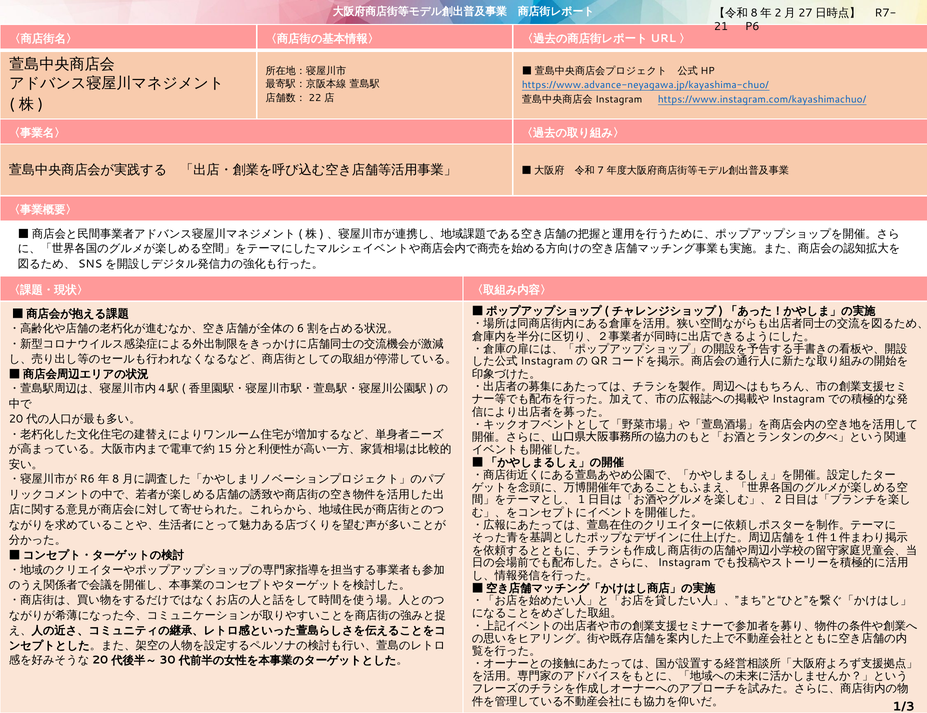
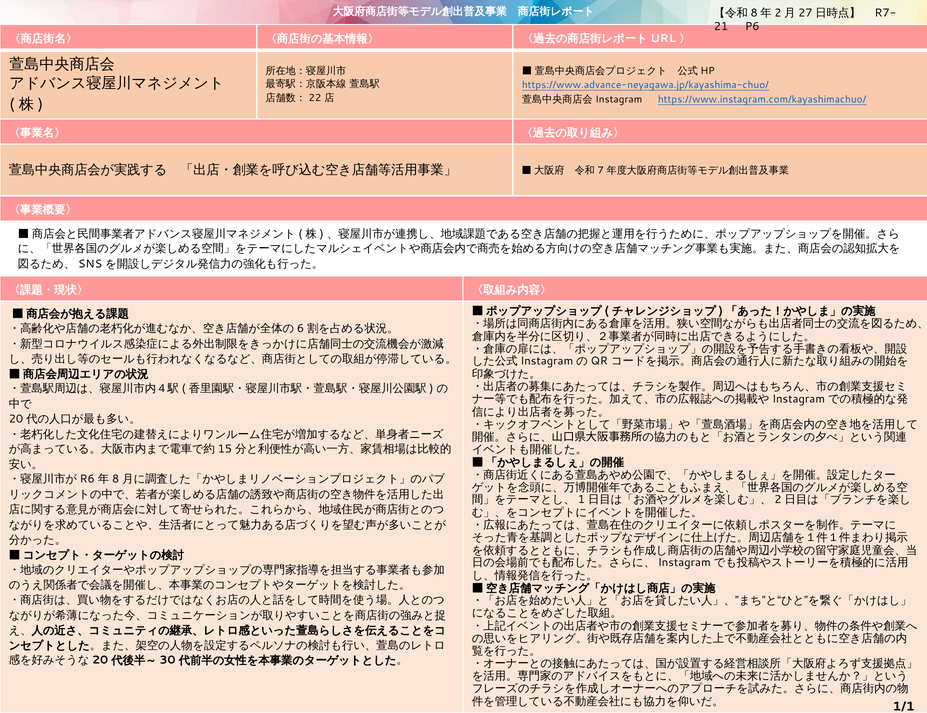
1/3: 1/3 -> 1/1
